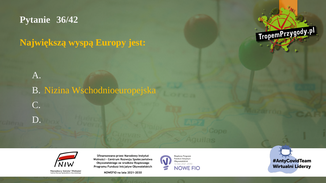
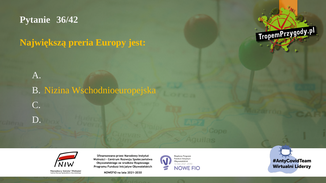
wyspą: wyspą -> preria
